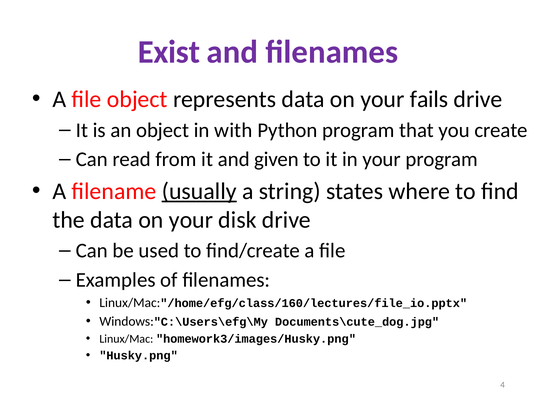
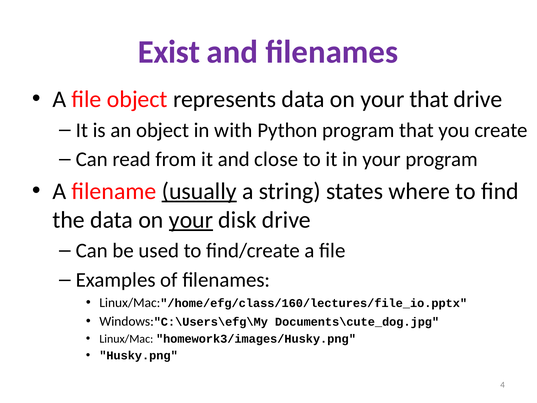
your fails: fails -> that
given: given -> close
your at (191, 220) underline: none -> present
